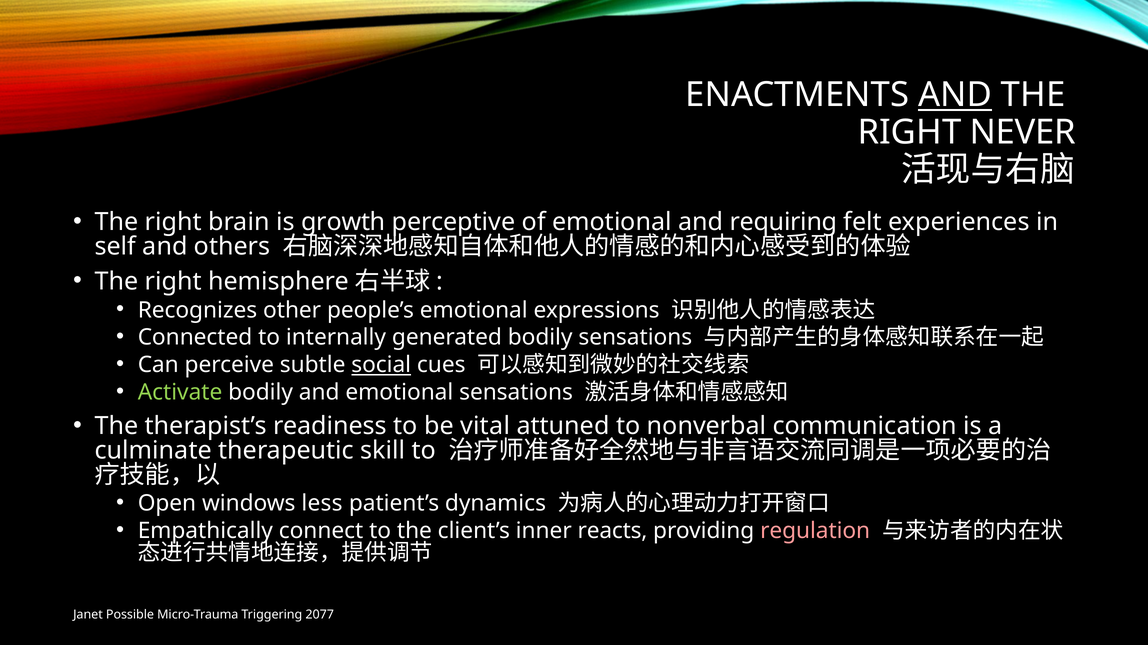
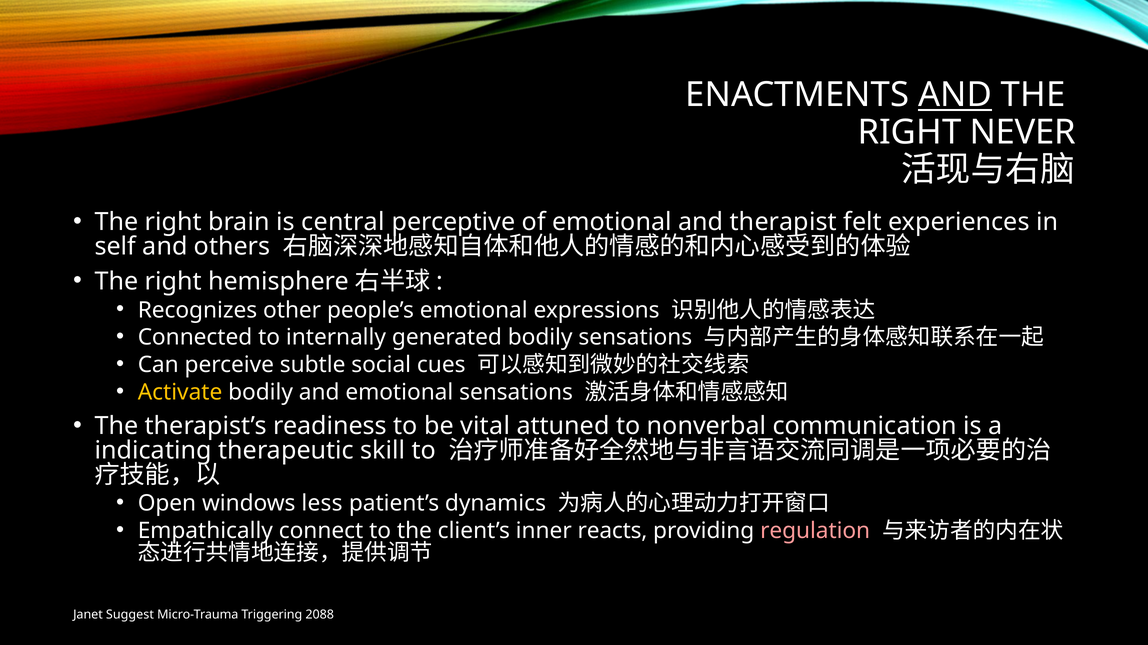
growth: growth -> central
requiring: requiring -> therapist
social underline: present -> none
Activate colour: light green -> yellow
culminate: culminate -> indicating
Possible: Possible -> Suggest
2077: 2077 -> 2088
